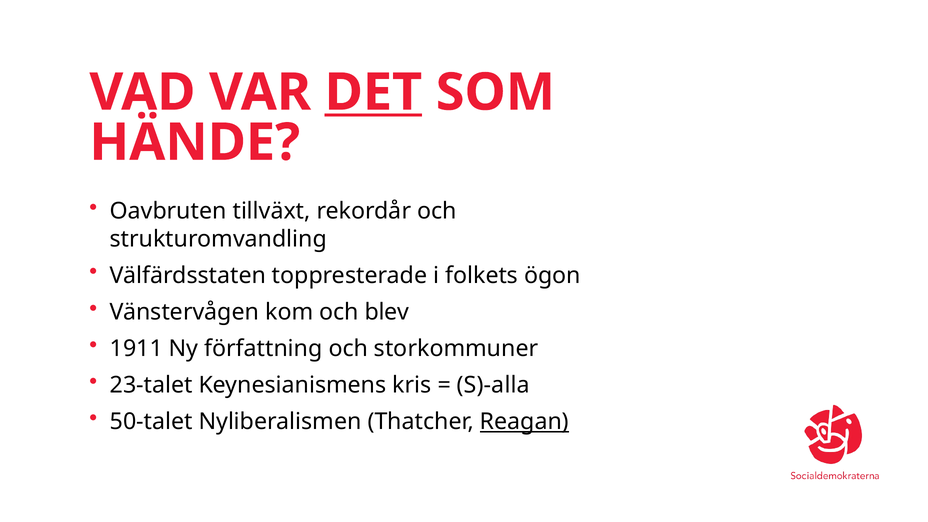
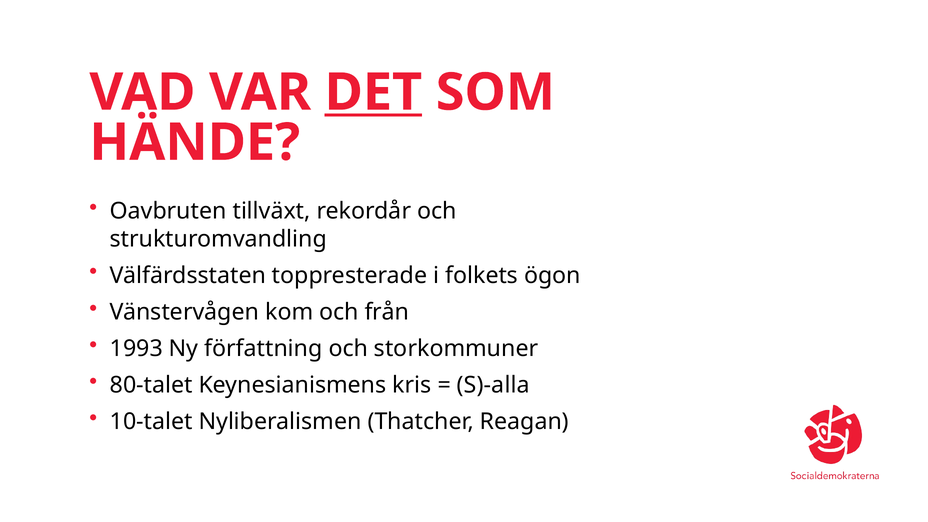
blev: blev -> från
1911: 1911 -> 1993
23-talet: 23-talet -> 80-talet
50-talet: 50-talet -> 10-talet
Reagan underline: present -> none
